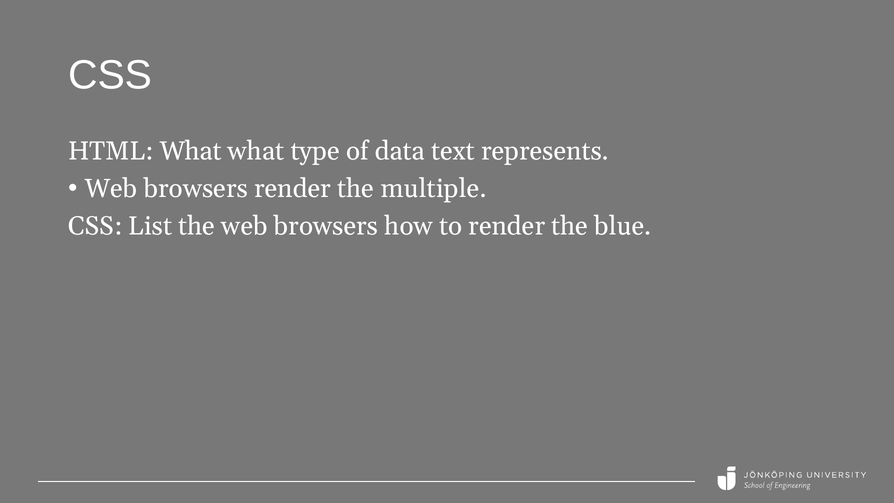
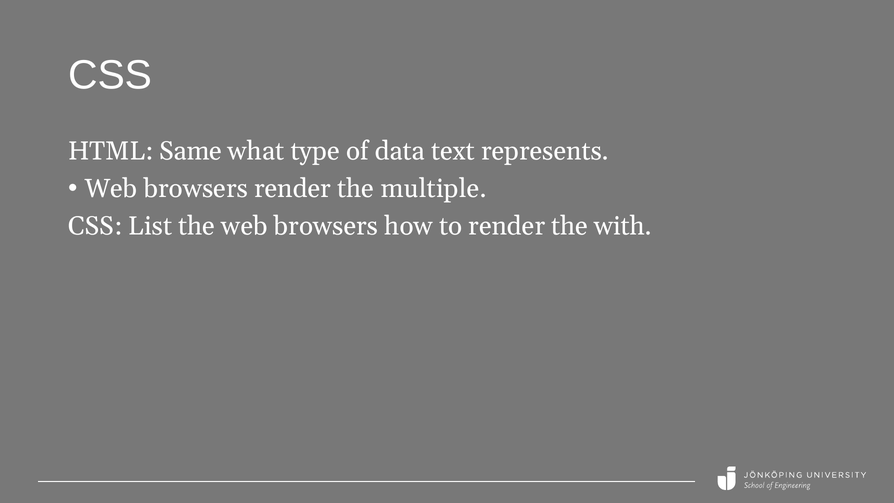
HTML What: What -> Same
blue: blue -> with
